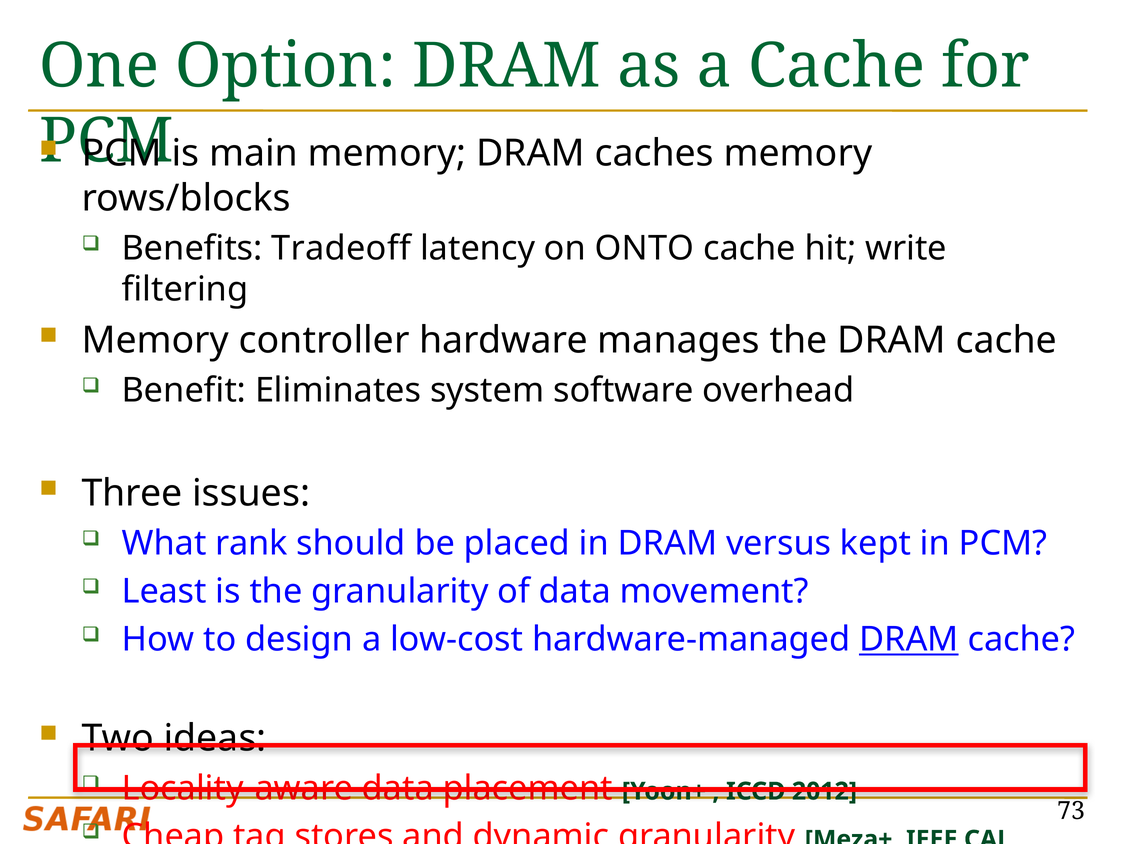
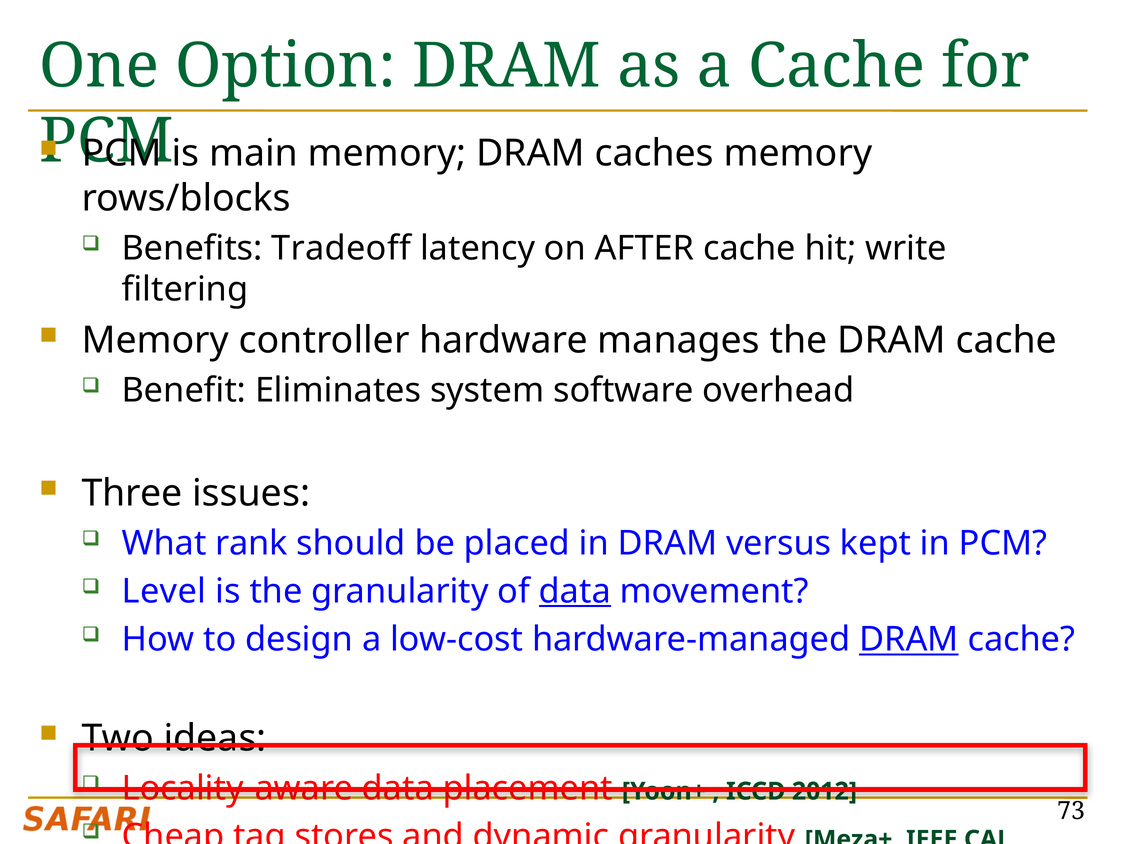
ONTO: ONTO -> AFTER
Least: Least -> Level
data at (575, 591) underline: none -> present
